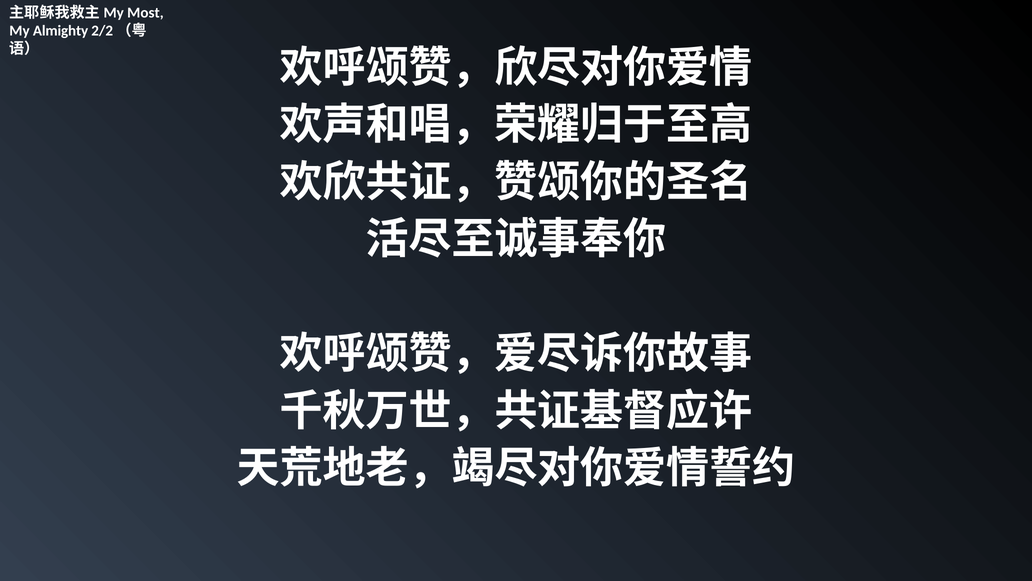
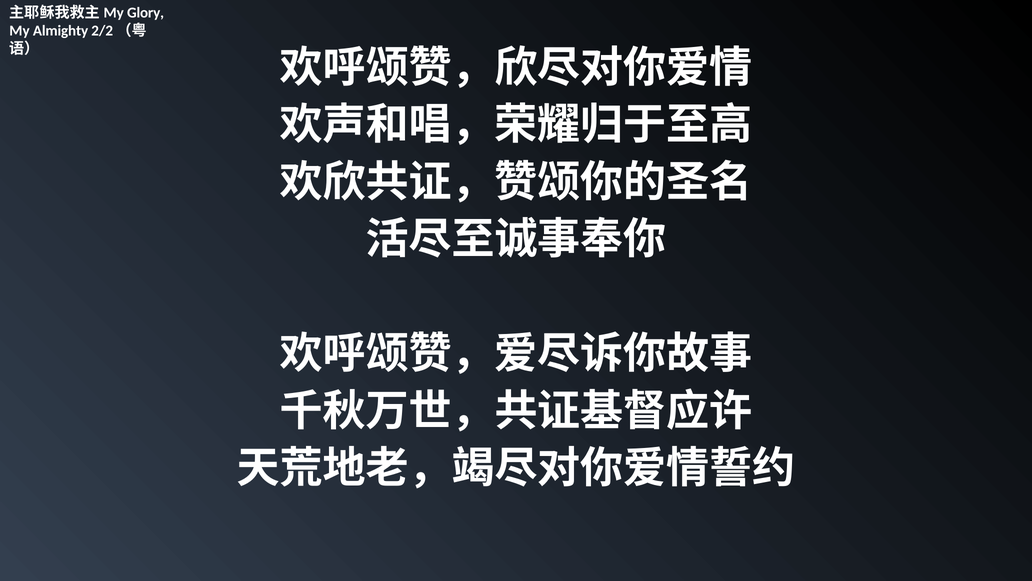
Most: Most -> Glory
